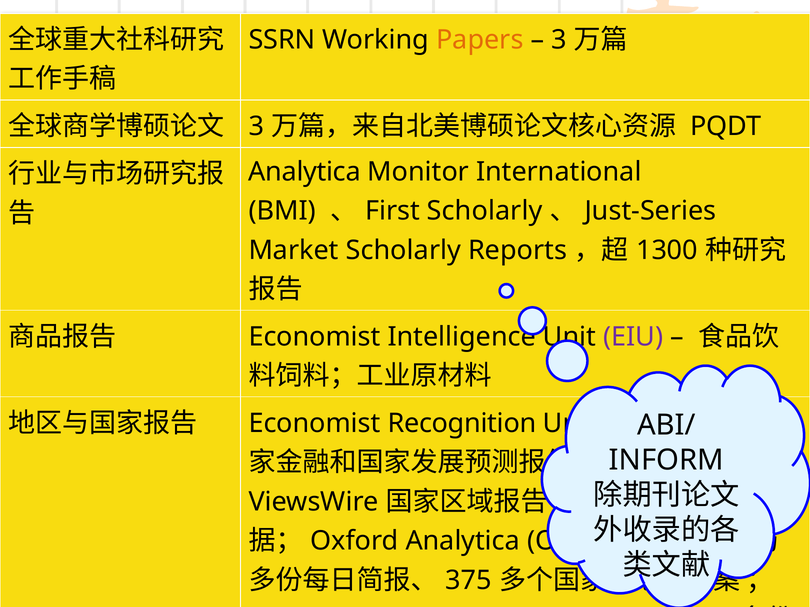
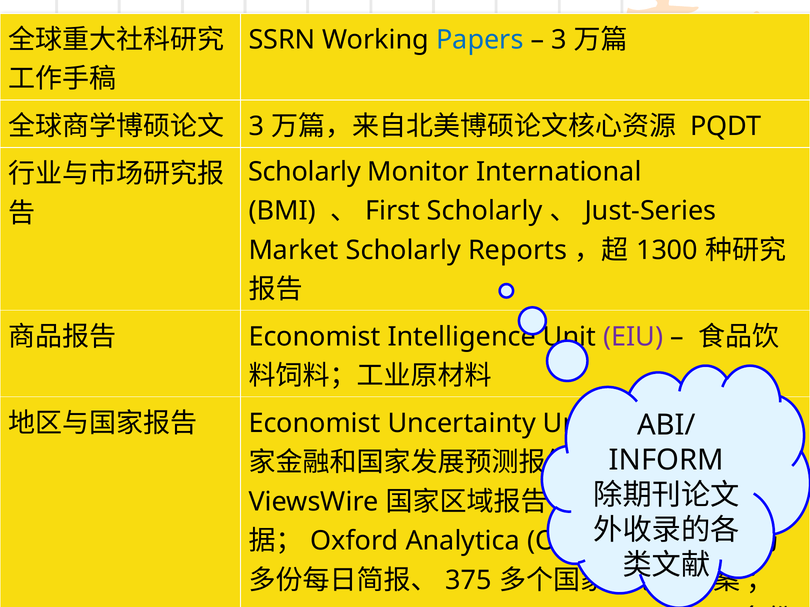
Papers colour: orange -> blue
Analytica at (305, 172): Analytica -> Scholarly
Recognition: Recognition -> Uncertainty
